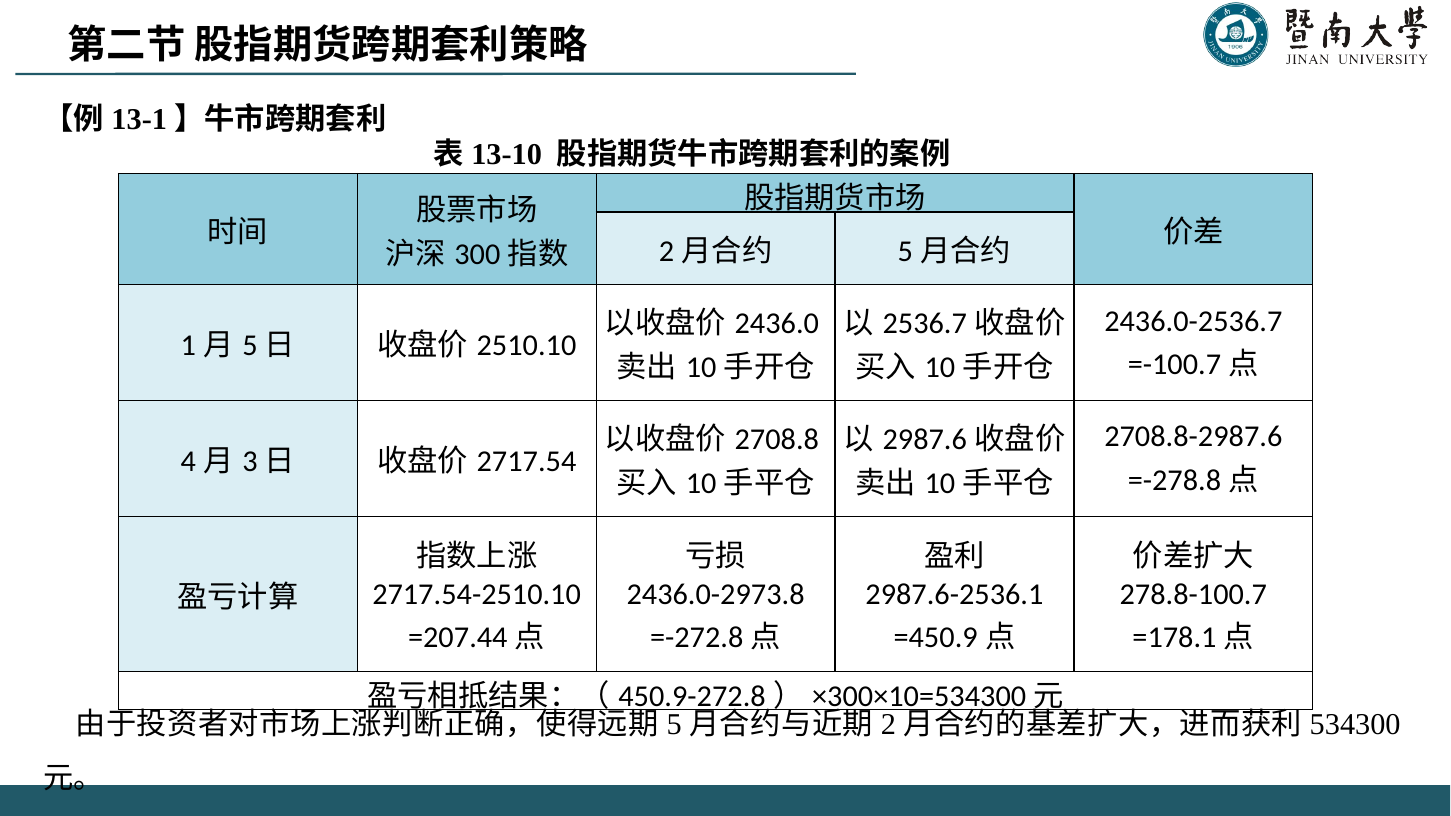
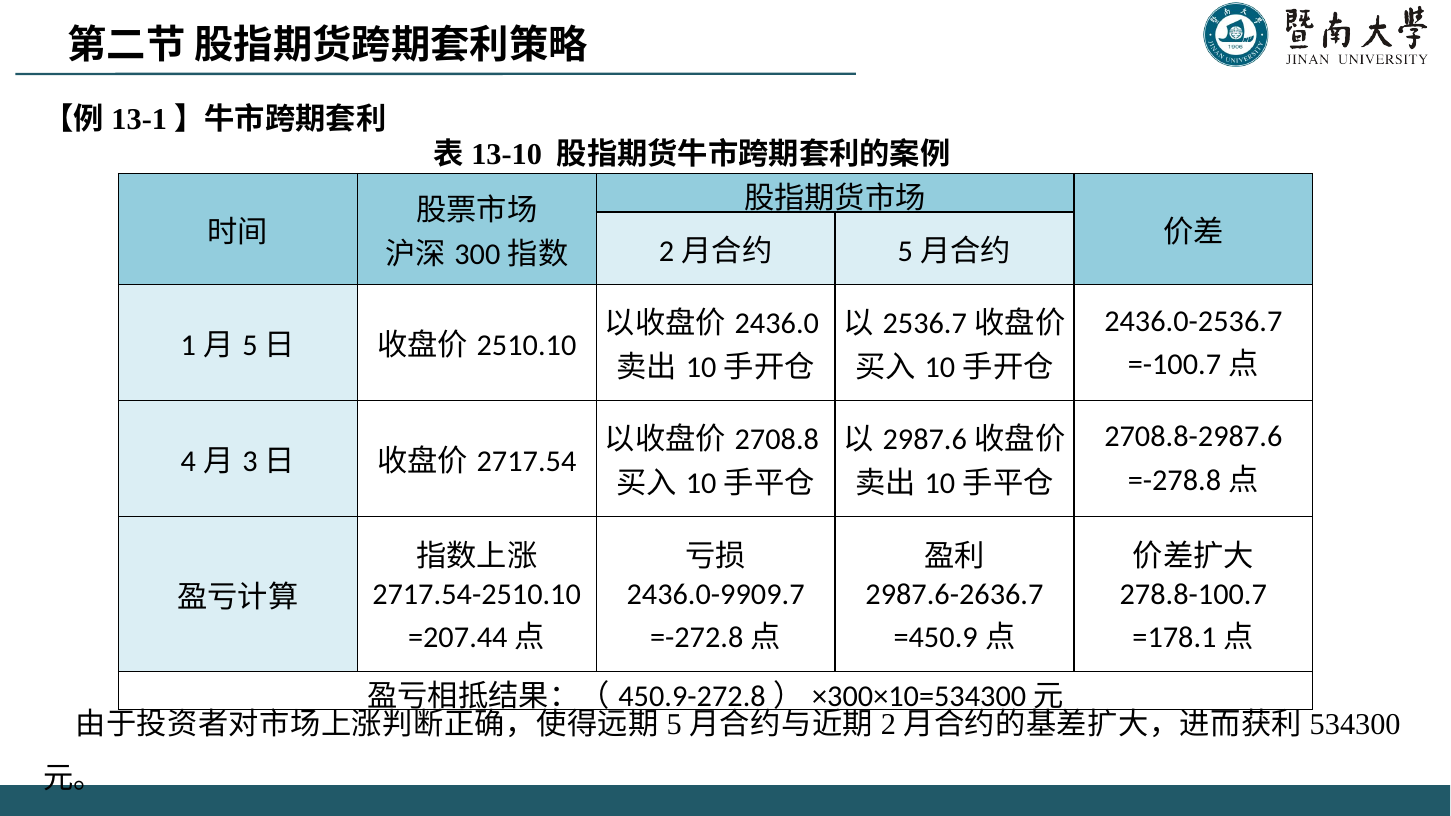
2436.0-2973.8: 2436.0-2973.8 -> 2436.0-9909.7
2987.6-2536.1: 2987.6-2536.1 -> 2987.6-2636.7
